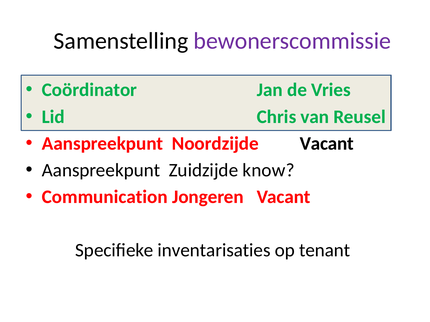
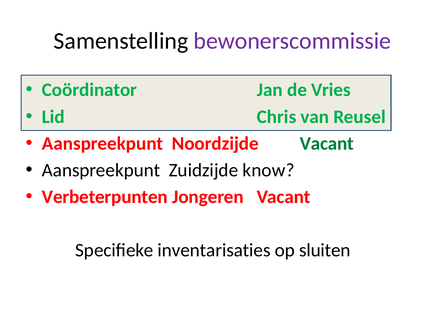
Vacant at (327, 144) colour: black -> green
Communication: Communication -> Verbeterpunten
tenant: tenant -> sluiten
